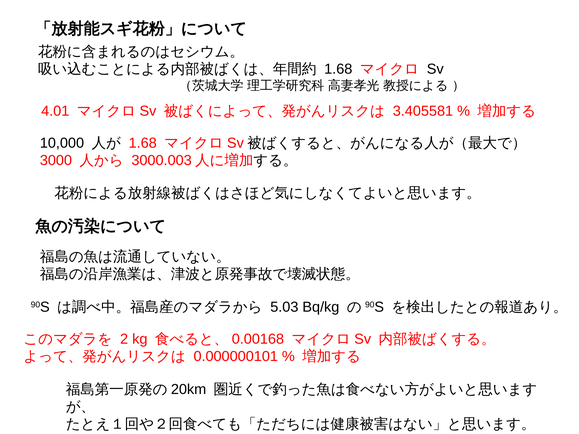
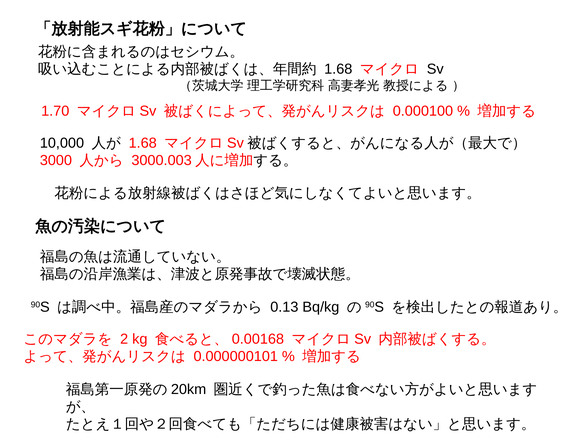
4.01: 4.01 -> 1.70
3.405581: 3.405581 -> 0.000100
5.03: 5.03 -> 0.13
